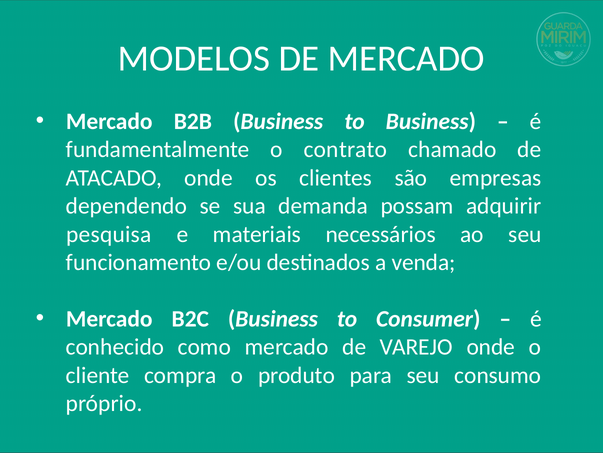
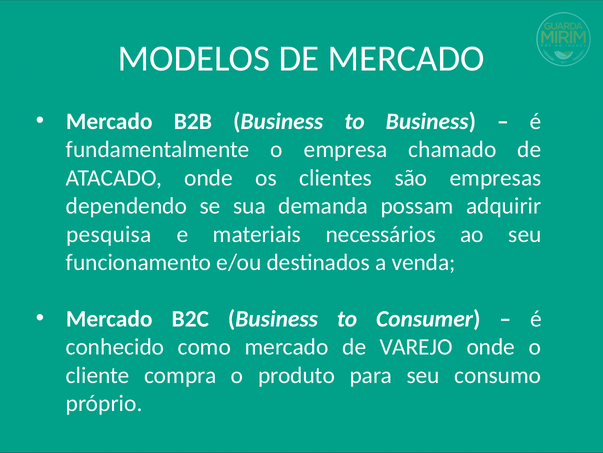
contrato: contrato -> empresa
